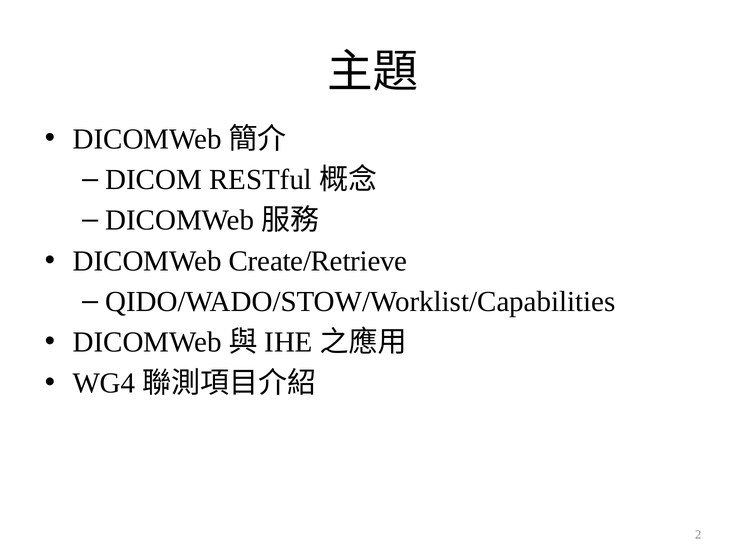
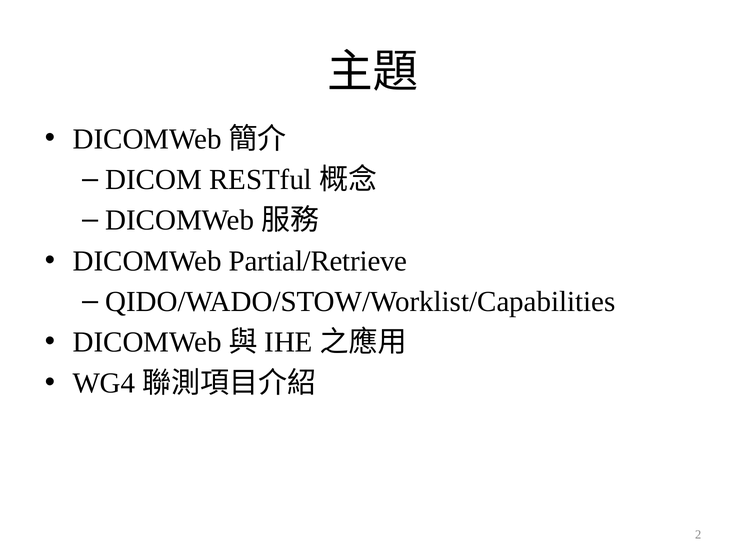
Create/Retrieve: Create/Retrieve -> Partial/Retrieve
